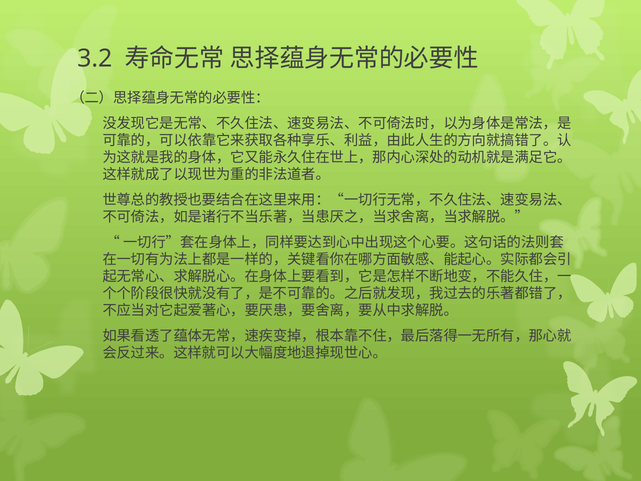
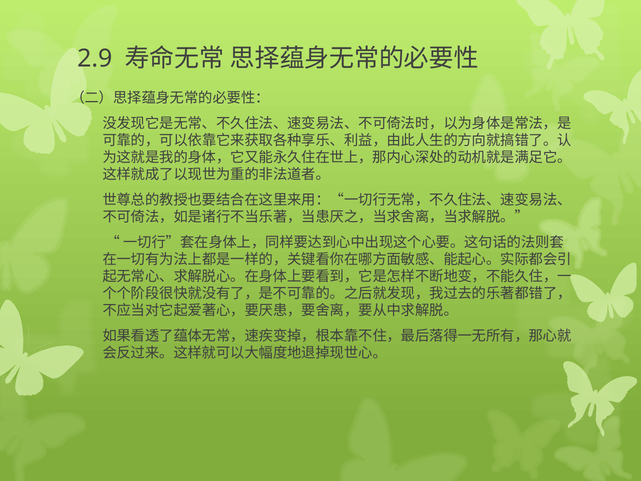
3.2: 3.2 -> 2.9
